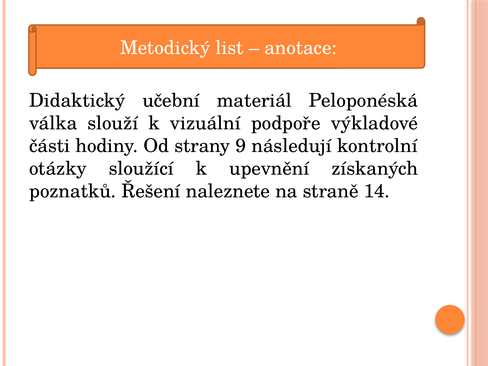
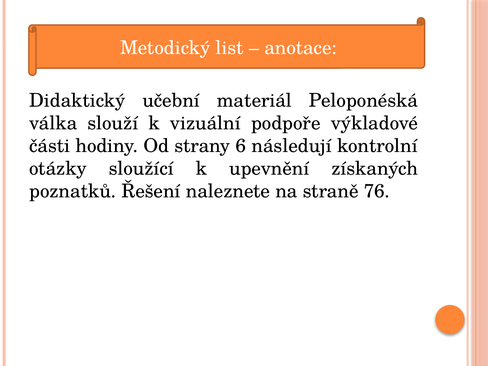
9: 9 -> 6
14: 14 -> 76
